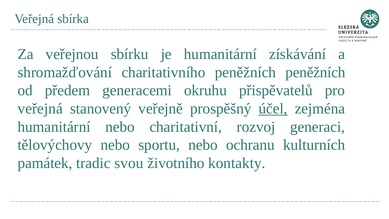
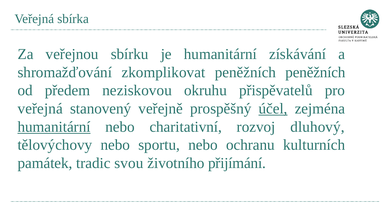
charitativního: charitativního -> zkomplikovat
generacemi: generacemi -> neziskovou
humanitární at (54, 127) underline: none -> present
generaci: generaci -> dluhový
kontakty: kontakty -> přijímání
